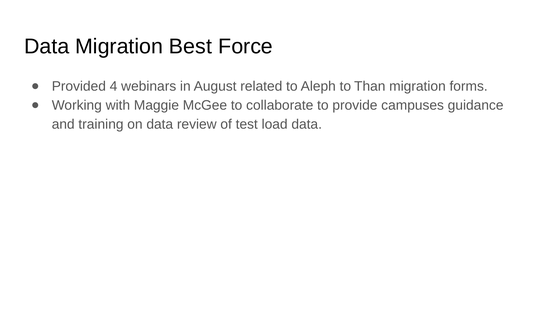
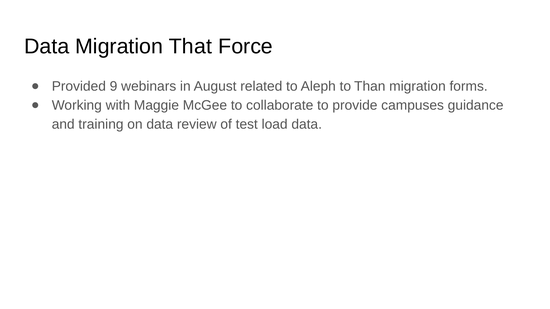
Best: Best -> That
4: 4 -> 9
